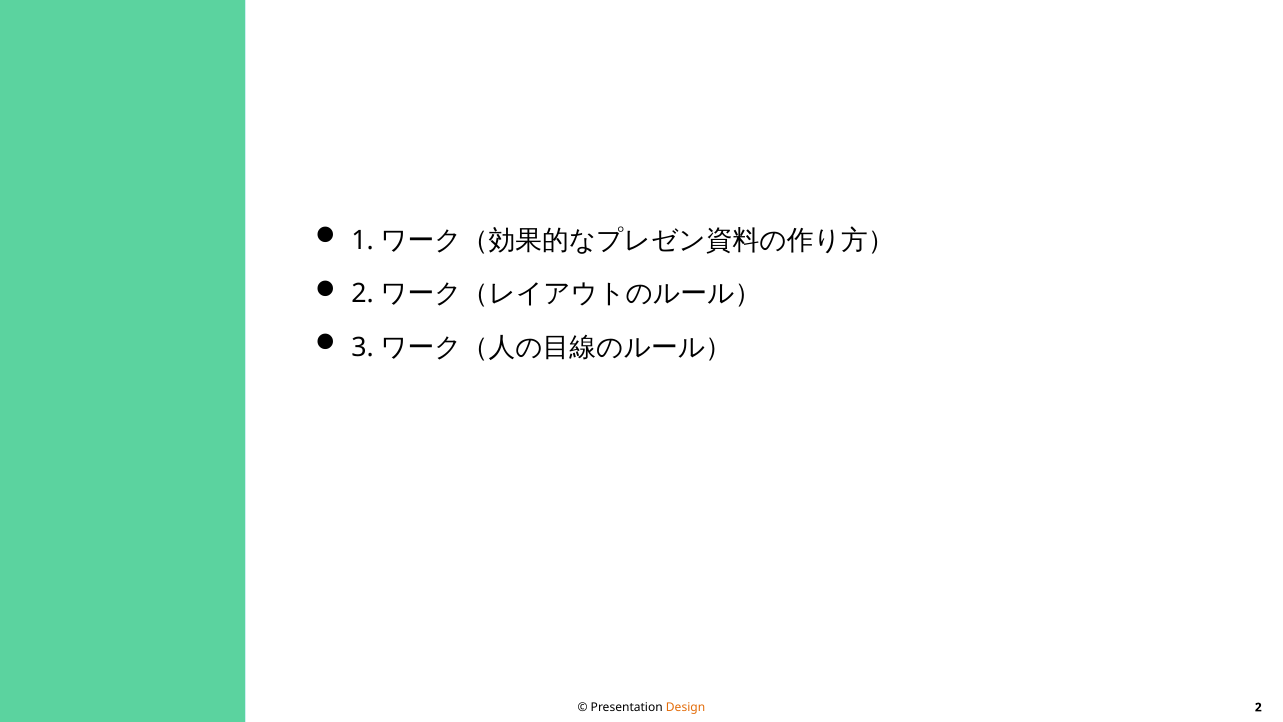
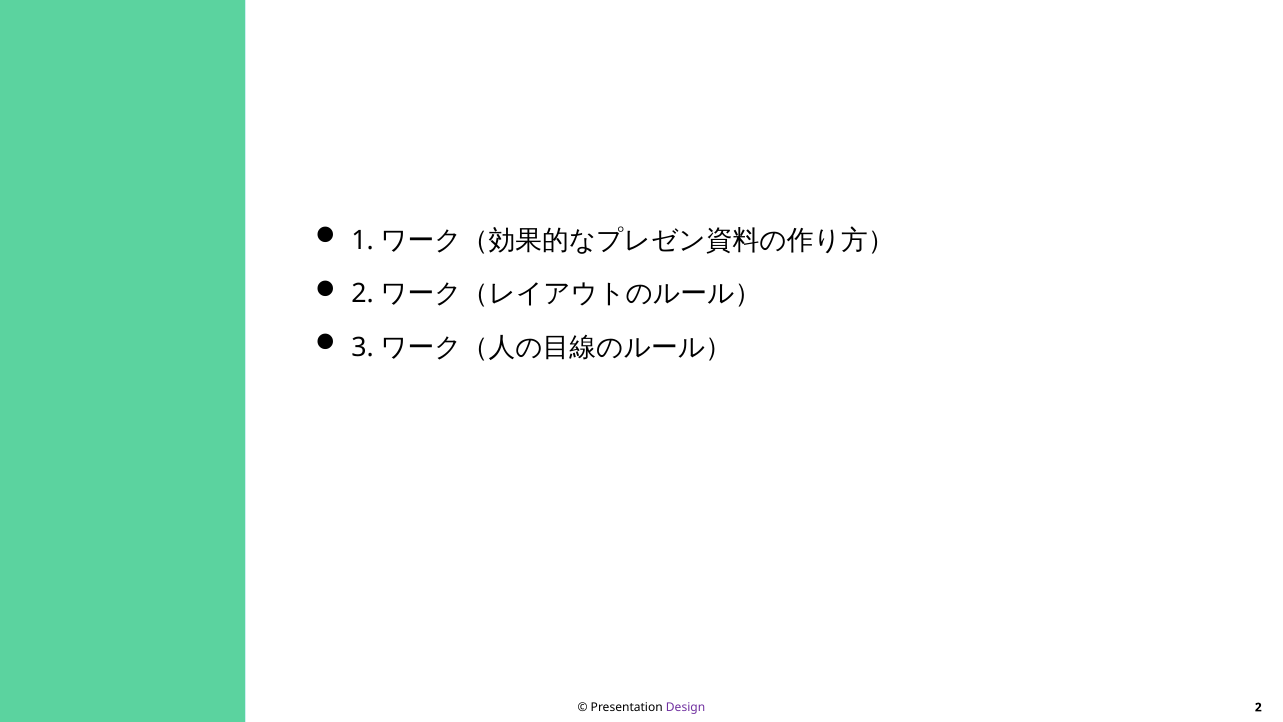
Design colour: orange -> purple
